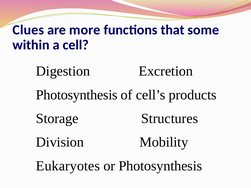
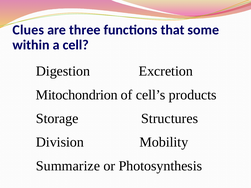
more: more -> three
Photosynthesis at (77, 95): Photosynthesis -> Mitochondrion
Eukaryotes: Eukaryotes -> Summarize
